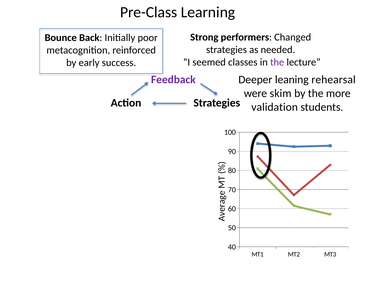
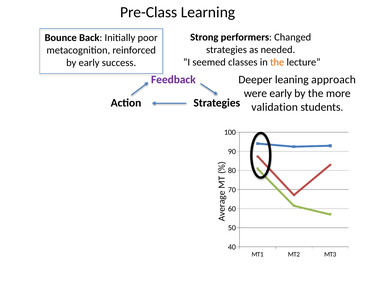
the at (277, 62) colour: purple -> orange
rehearsal: rehearsal -> approach
were skim: skim -> early
